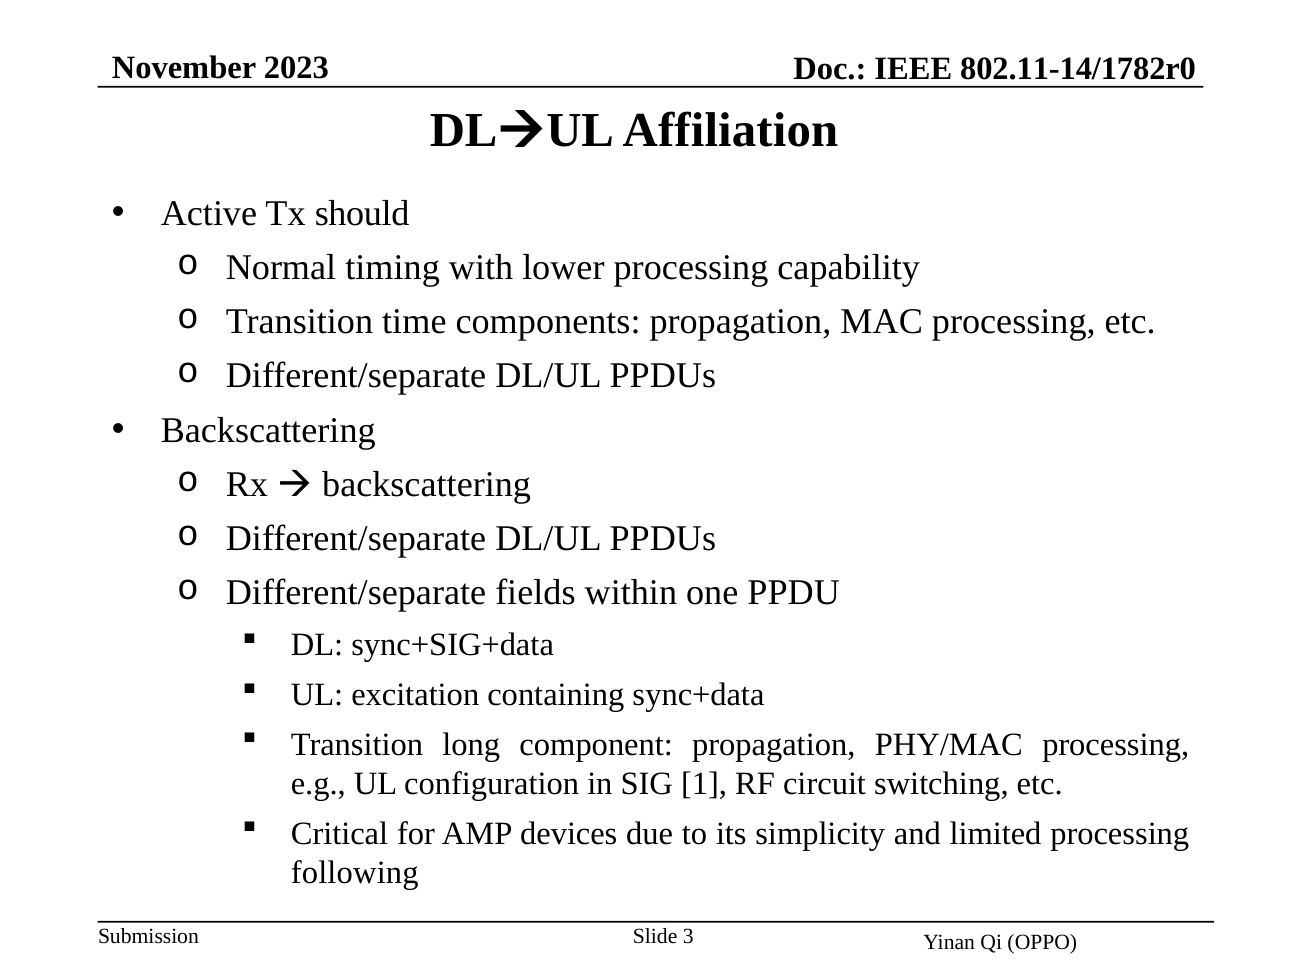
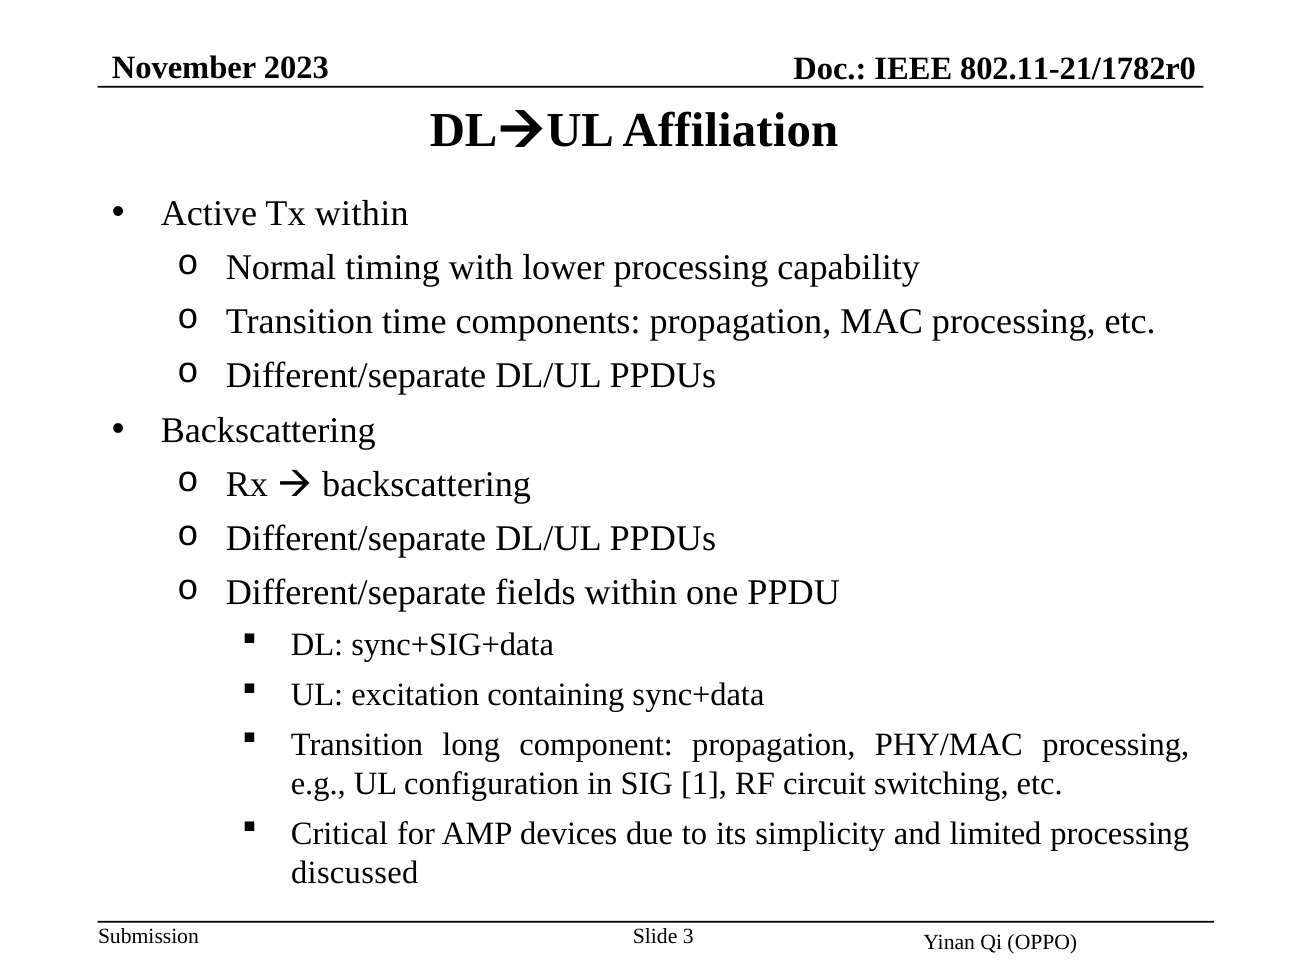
802.11-14/1782r0: 802.11-14/1782r0 -> 802.11-21/1782r0
Tx should: should -> within
following: following -> discussed
